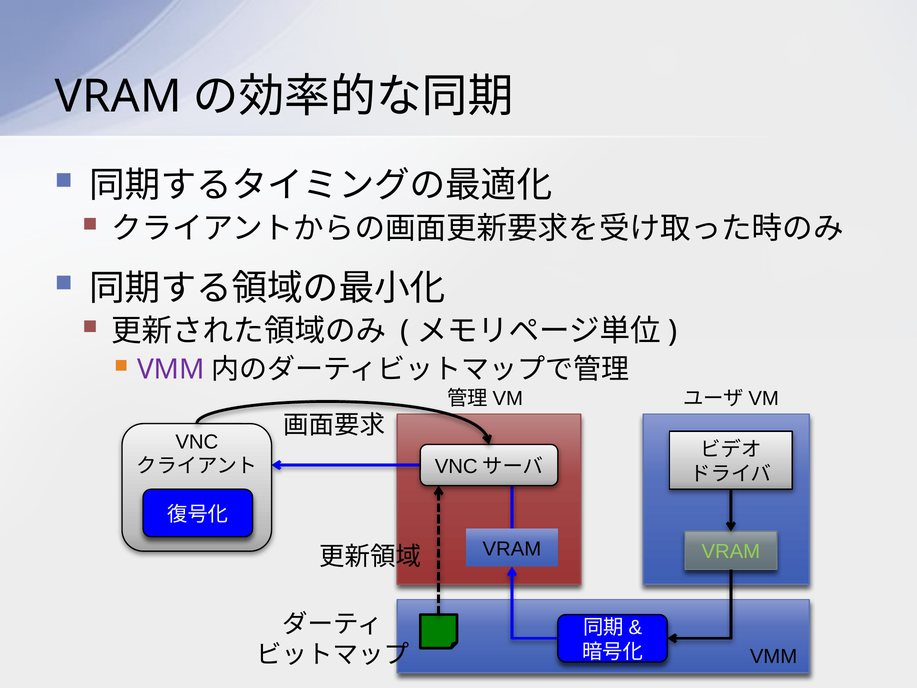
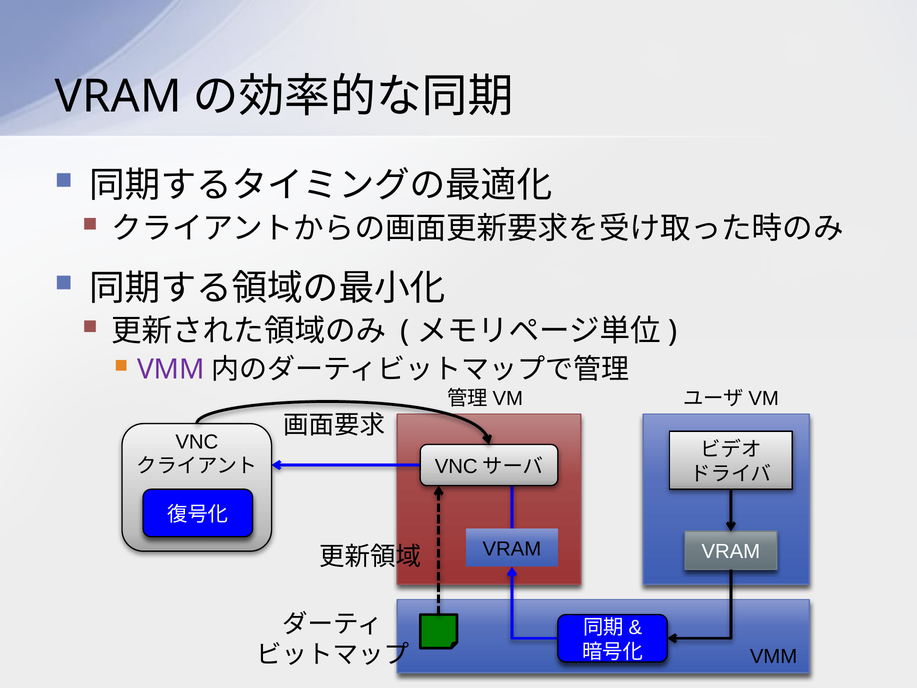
VRAM at (731, 552) colour: light green -> white
